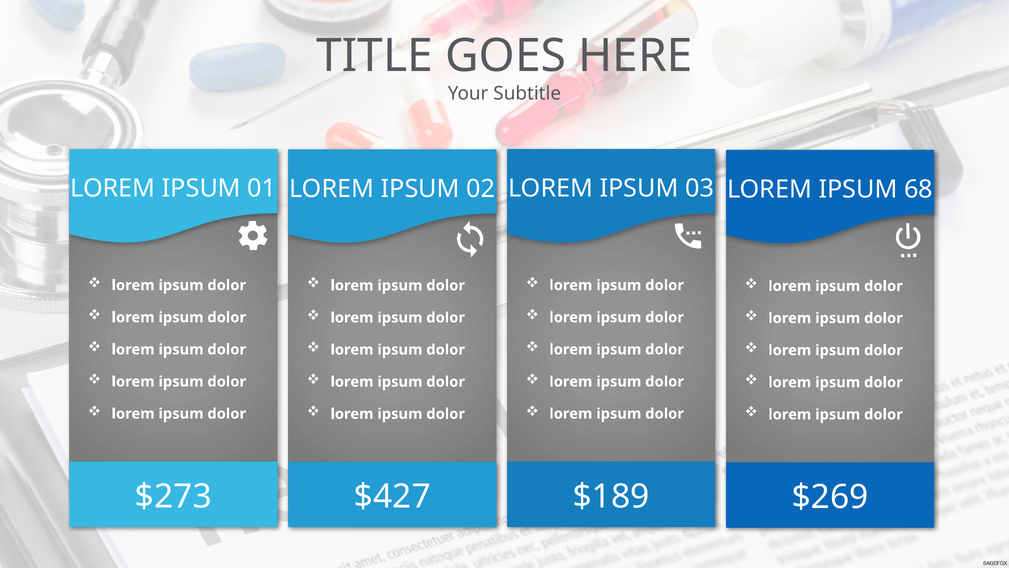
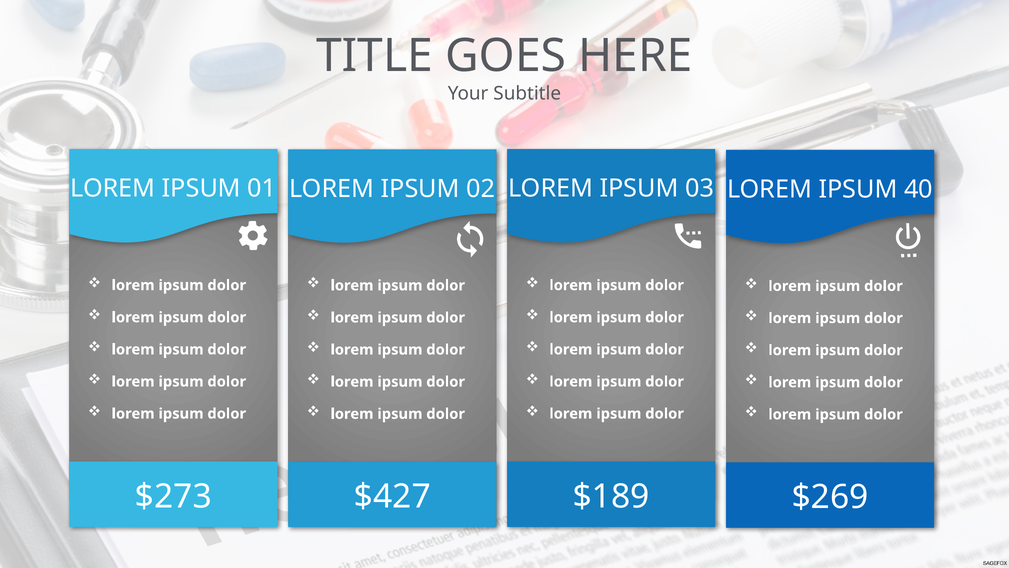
68: 68 -> 40
